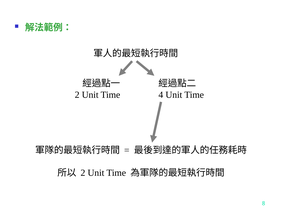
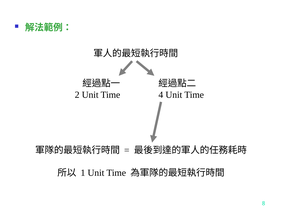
2 at (83, 173): 2 -> 1
